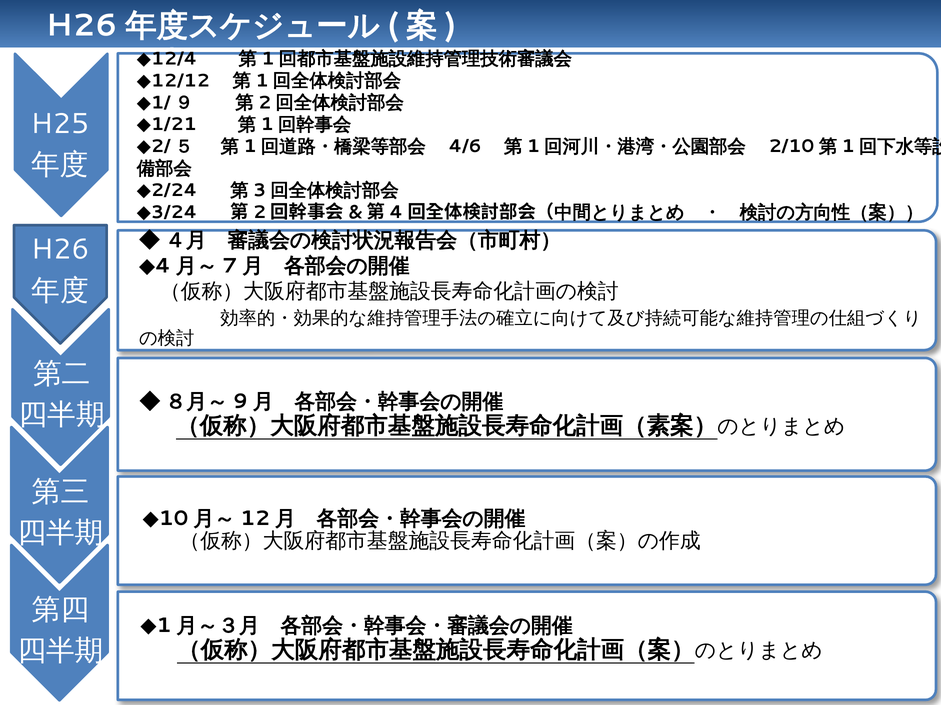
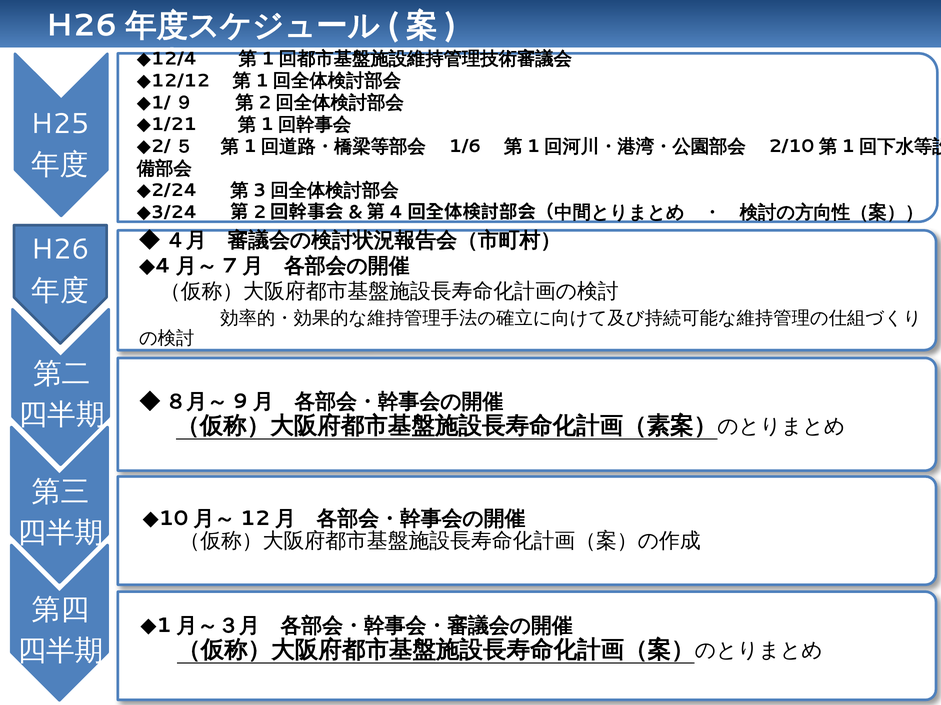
4/6: 4/6 -> 1/6
